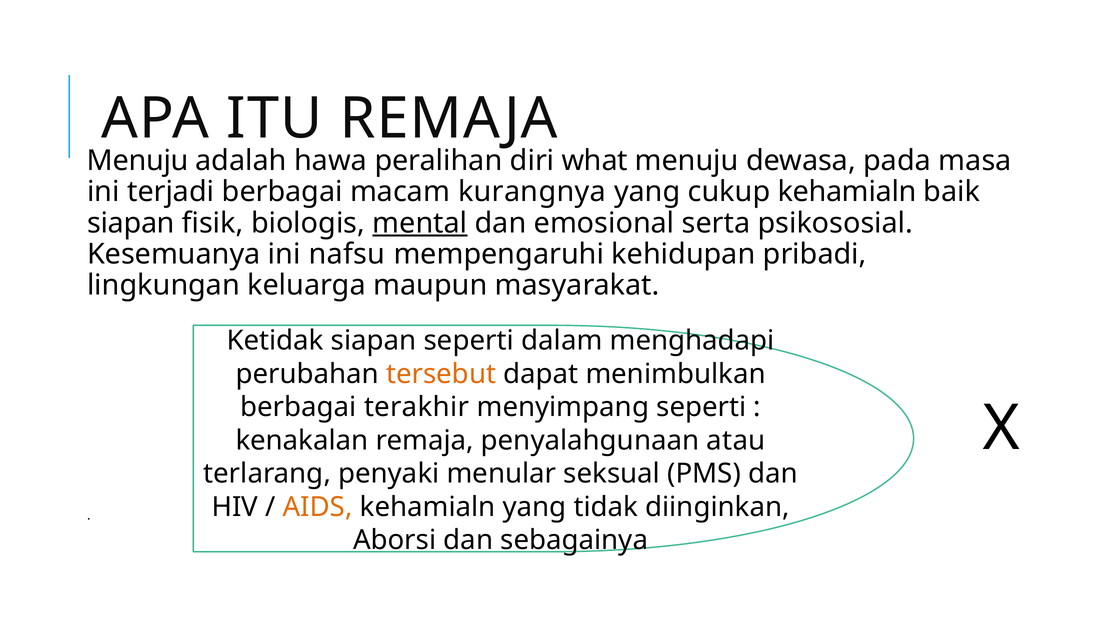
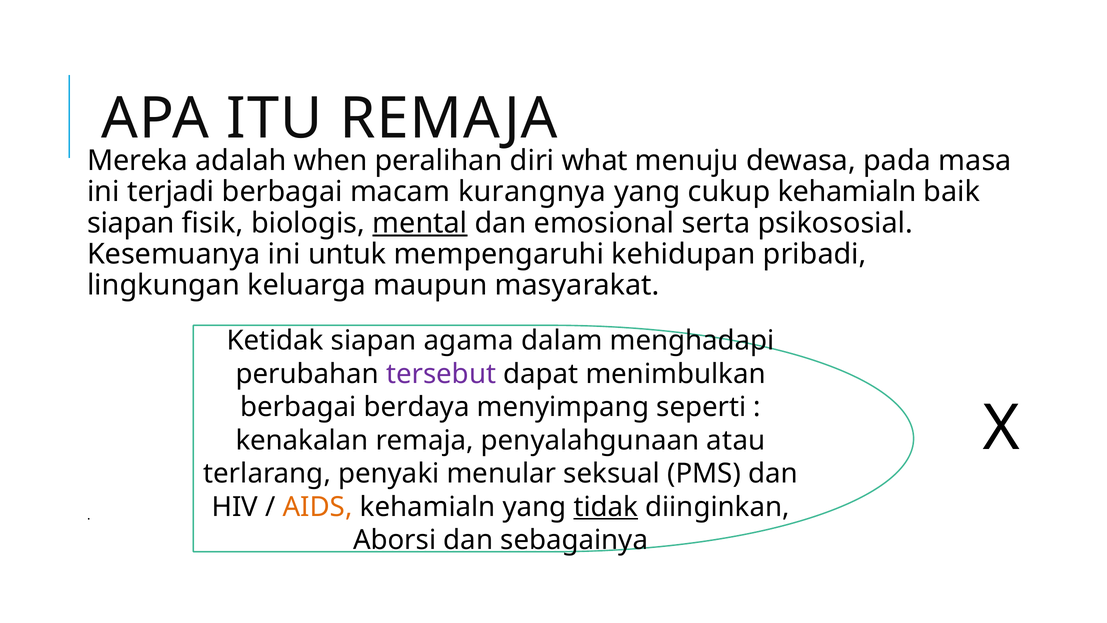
Menuju at (138, 161): Menuju -> Mereka
hawa: hawa -> when
nafsu: nafsu -> untuk
siapan seperti: seperti -> agama
tersebut colour: orange -> purple
terakhir: terakhir -> berdaya
tidak underline: none -> present
